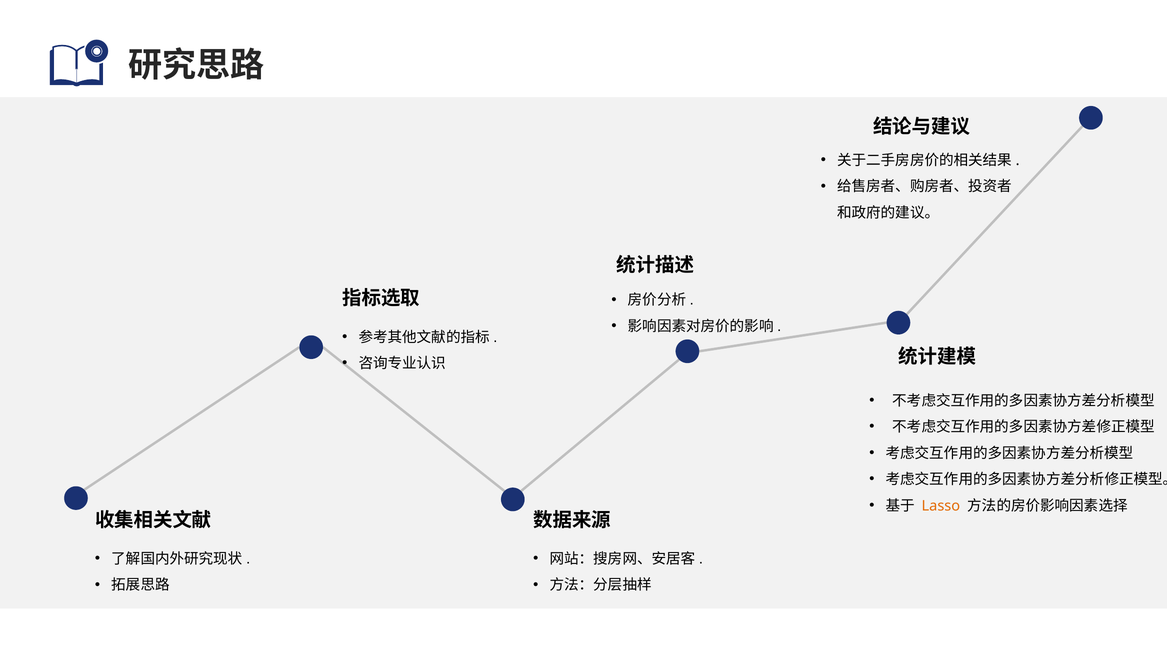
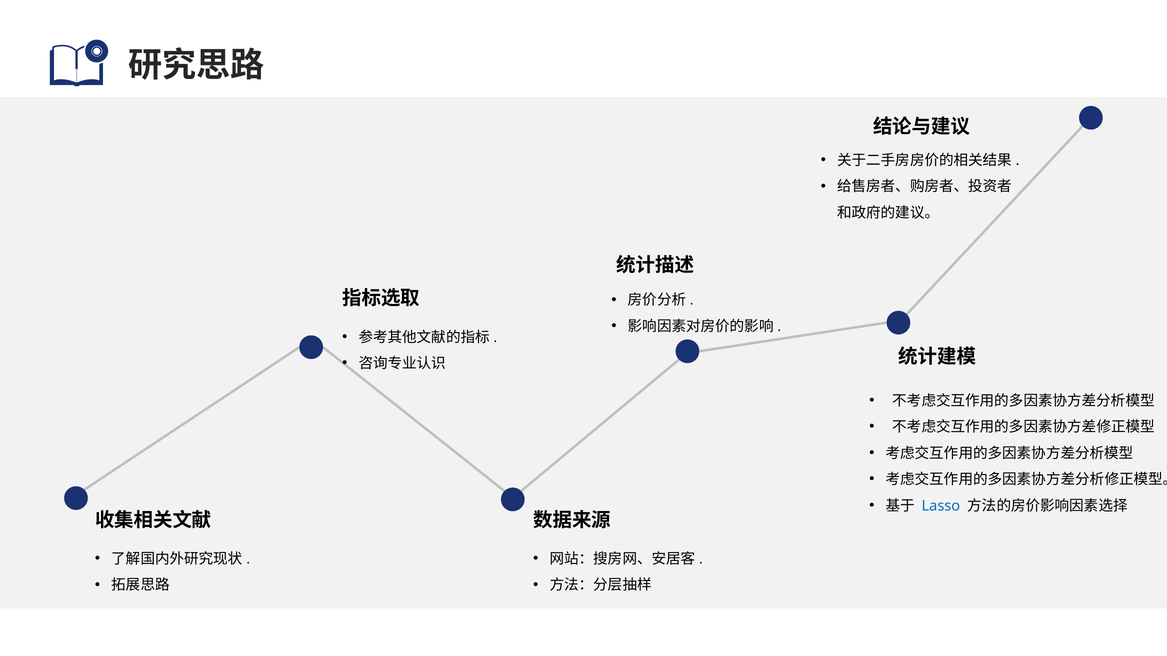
Lasso colour: orange -> blue
